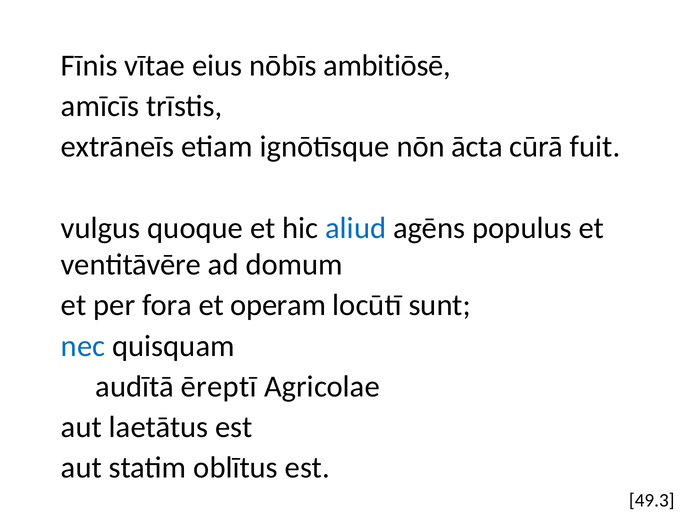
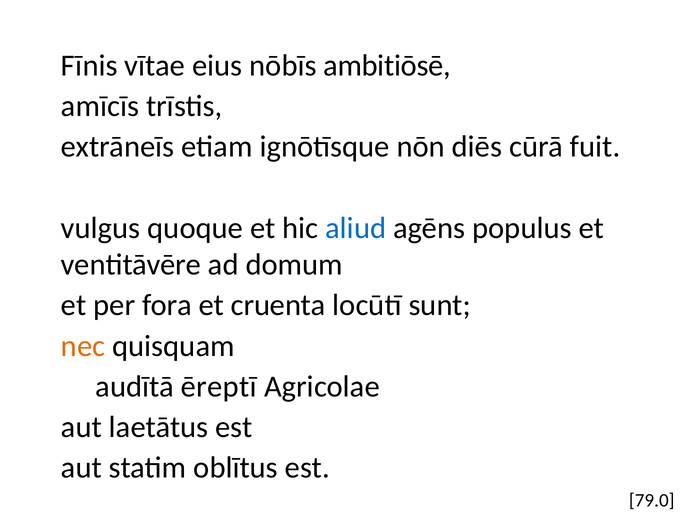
ācta: ācta -> diēs
operam: operam -> cruenta
nec colour: blue -> orange
49.3: 49.3 -> 79.0
